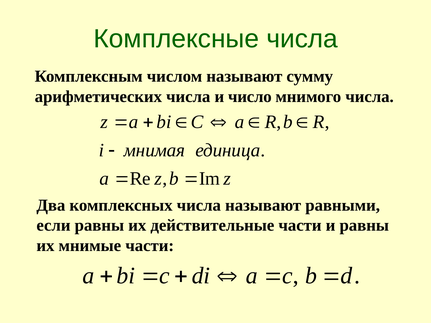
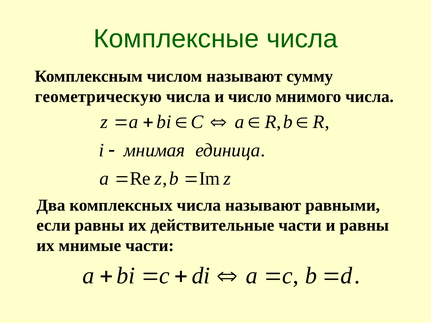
арифметических: арифметических -> геометрическую
